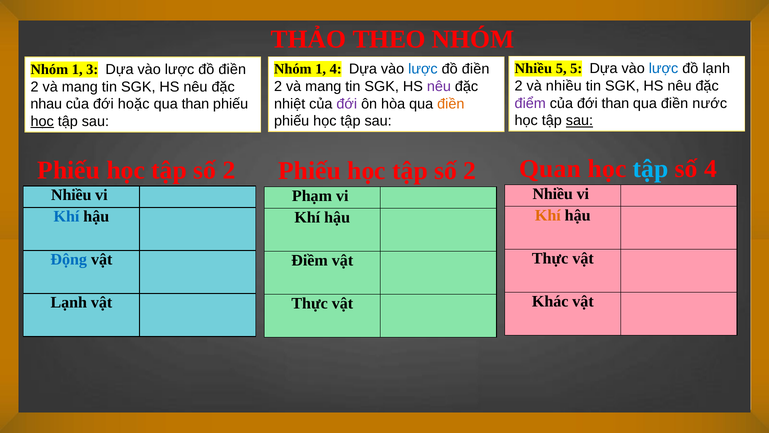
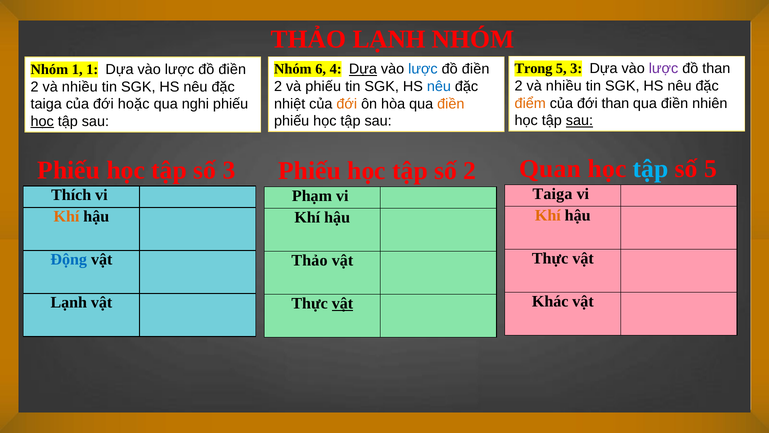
THẢO THEO: THEO -> LẠNH
Nhiều at (533, 69): Nhiều -> Trong
5 5: 5 -> 3
lược at (664, 69) colour: blue -> purple
đồ lạnh: lạnh -> than
1 at (321, 69): 1 -> 6
Dựa at (363, 69) underline: none -> present
1 3: 3 -> 1
mang at (323, 86): mang -> phiếu
nêu at (439, 86) colour: purple -> blue
mang at (80, 87): mang -> nhiều
điểm colour: purple -> orange
nước: nước -> nhiên
đới at (347, 104) colour: purple -> orange
nhau at (46, 104): nhau -> taiga
qua than: than -> nghi
số 4: 4 -> 5
2 at (229, 170): 2 -> 3
Nhiều at (553, 194): Nhiều -> Taiga
Nhiều at (71, 195): Nhiều -> Thích
Khí at (66, 216) colour: blue -> orange
Điềm at (310, 260): Điềm -> Thảo
vật at (342, 303) underline: none -> present
